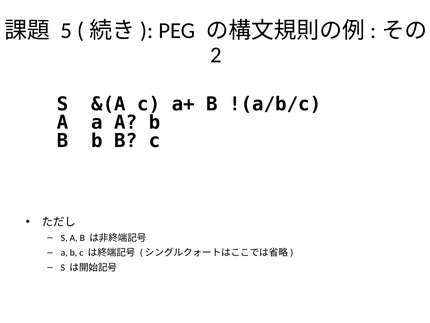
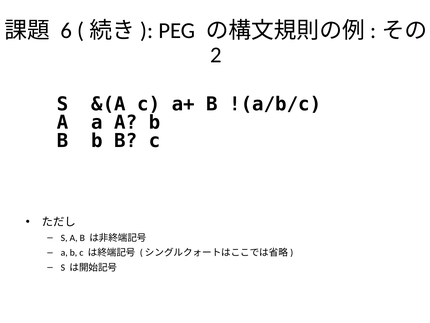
5: 5 -> 6
